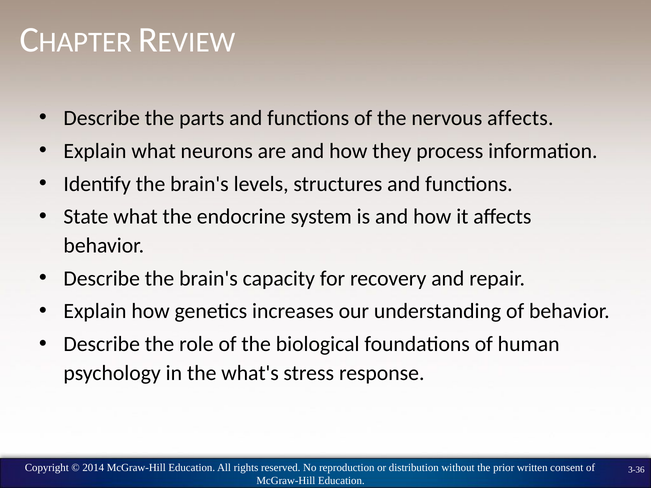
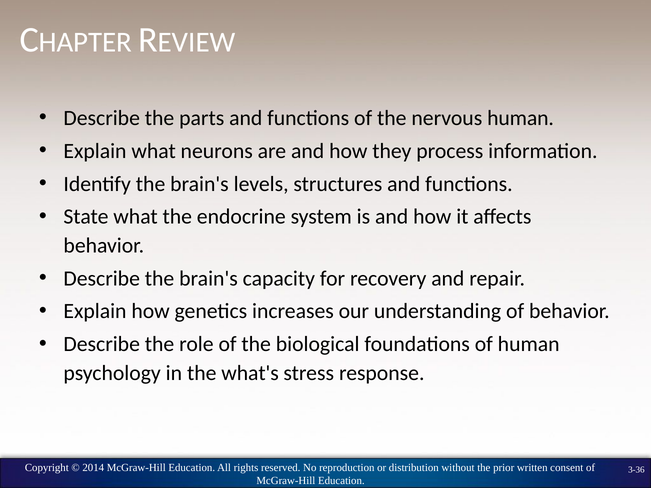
nervous affects: affects -> human
